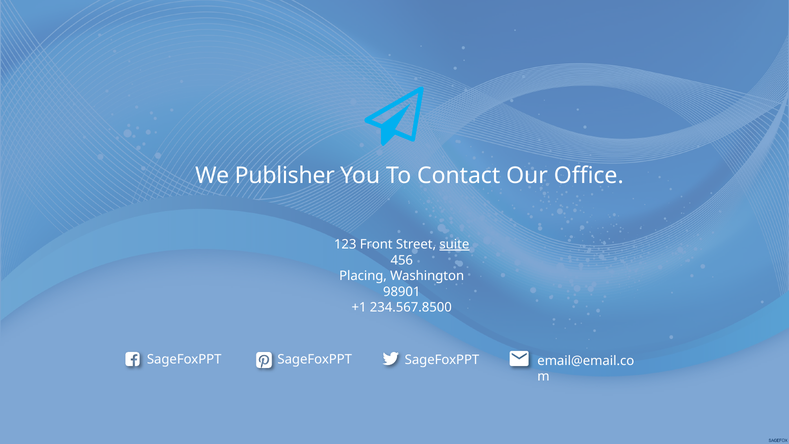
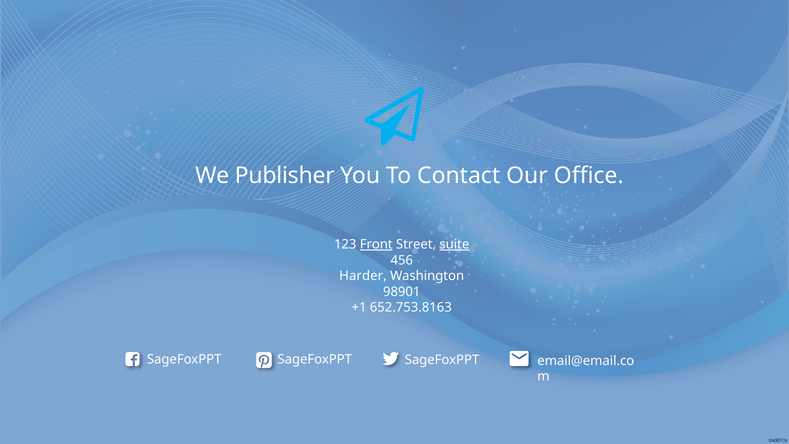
Front underline: none -> present
Placing: Placing -> Harder
234.567.8500: 234.567.8500 -> 652.753.8163
